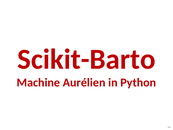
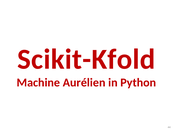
Scikit-Barto: Scikit-Barto -> Scikit-Kfold
